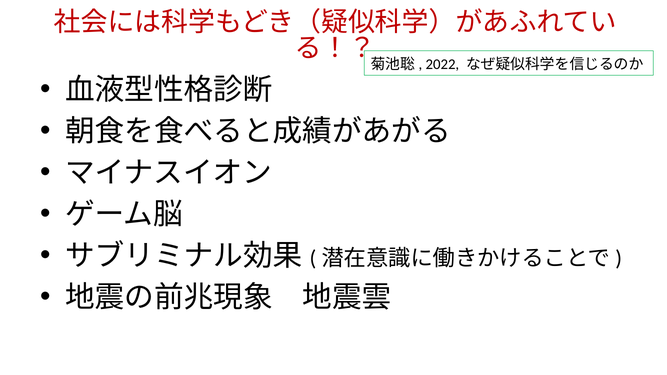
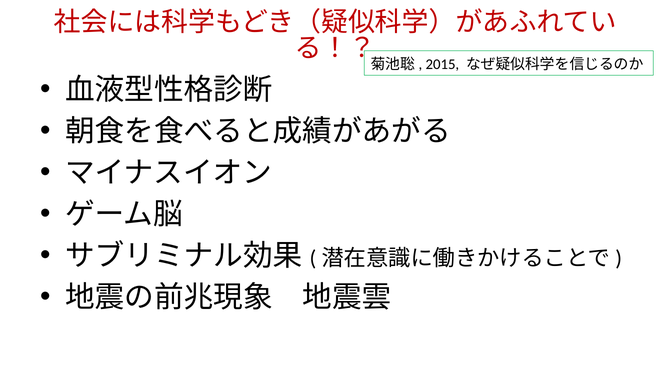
2022: 2022 -> 2015
